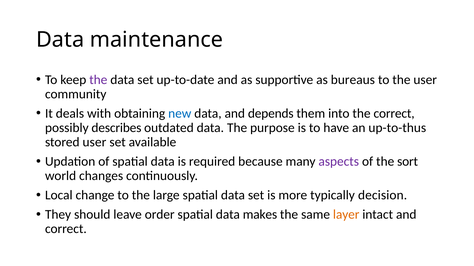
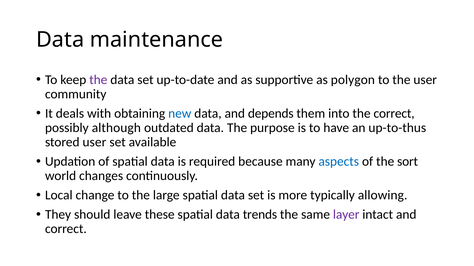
bureaus: bureaus -> polygon
describes: describes -> although
aspects colour: purple -> blue
decision: decision -> allowing
order: order -> these
makes: makes -> trends
layer colour: orange -> purple
